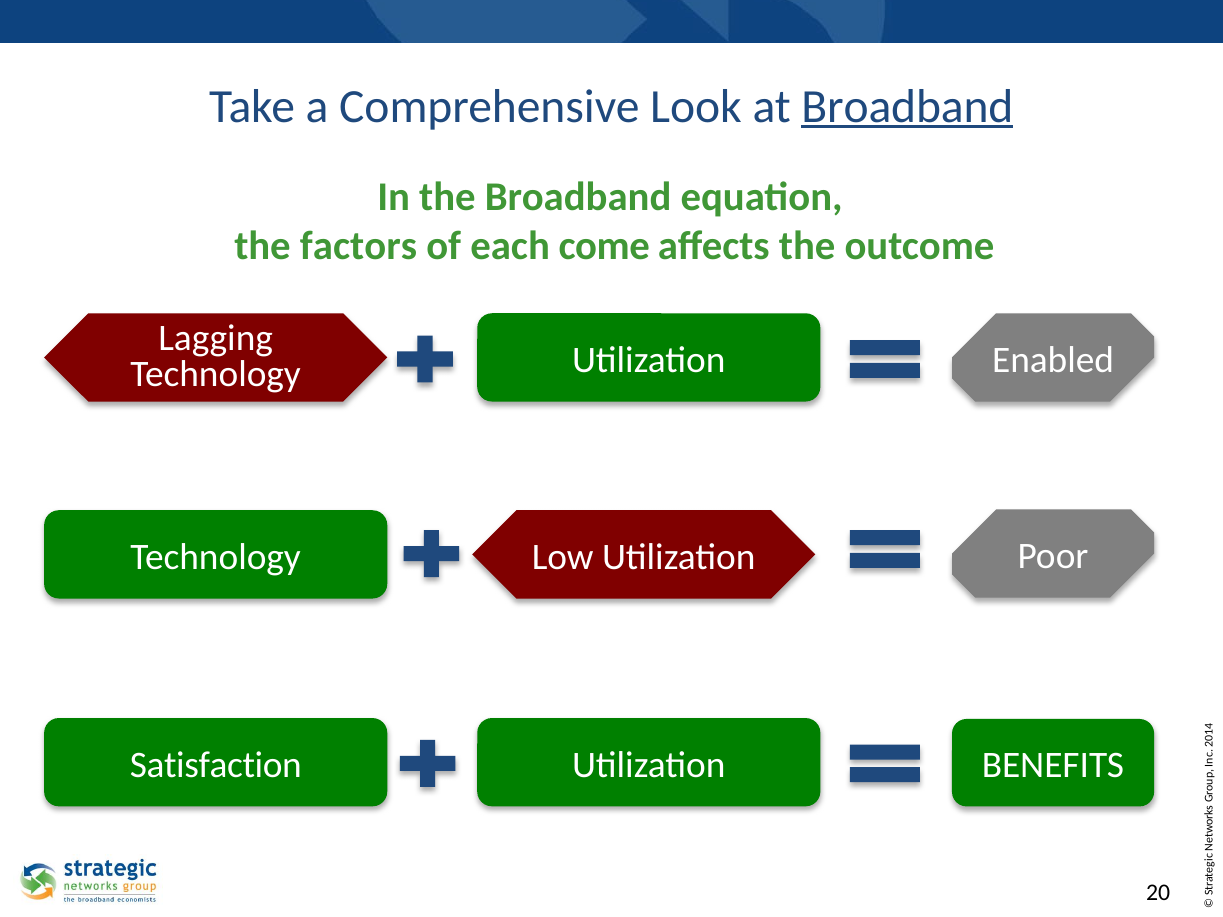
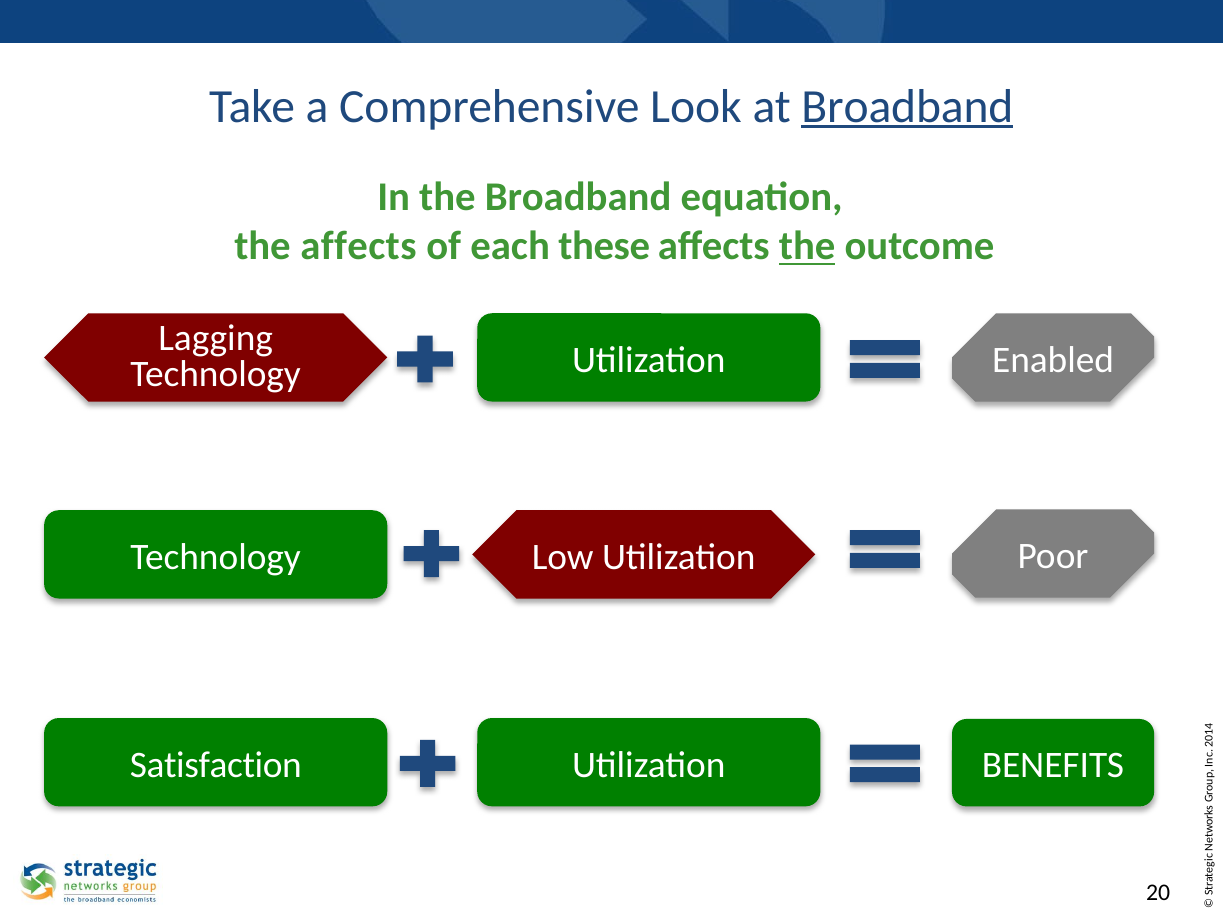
the factors: factors -> affects
come: come -> these
the at (807, 247) underline: none -> present
